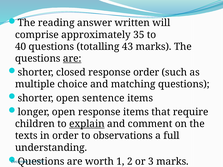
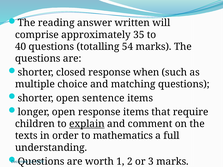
43: 43 -> 54
are at (72, 59) underline: present -> none
response order: order -> when
observations: observations -> mathematics
